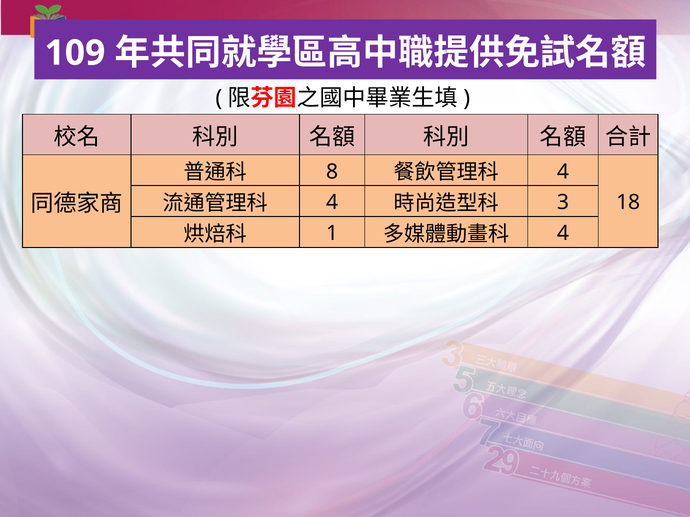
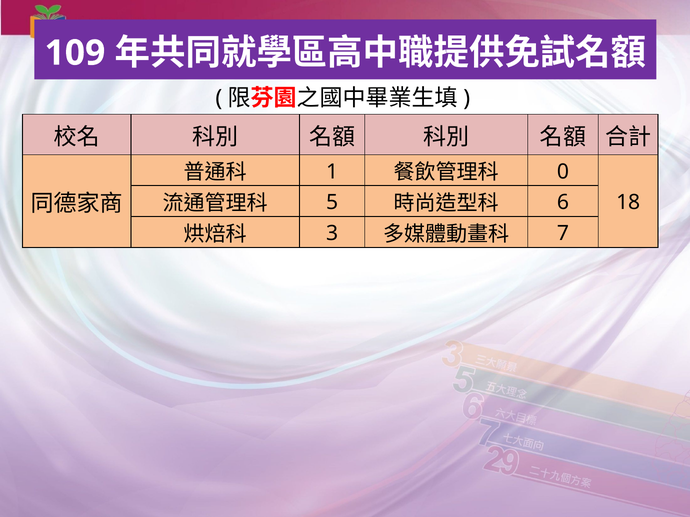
8: 8 -> 1
4 at (563, 172): 4 -> 0
4 at (332, 203): 4 -> 5
3: 3 -> 6
1: 1 -> 3
4 at (563, 234): 4 -> 7
